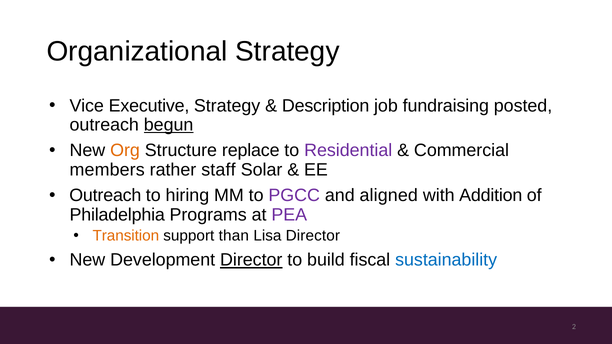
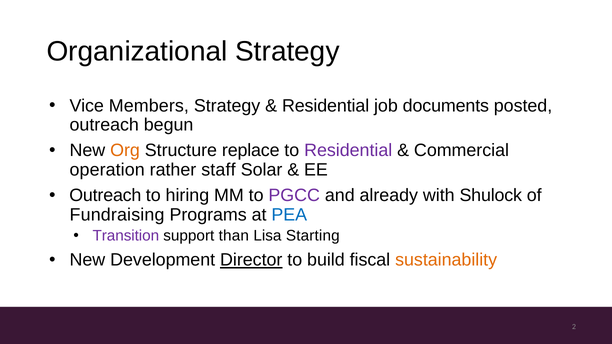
Executive: Executive -> Members
Description at (326, 106): Description -> Residential
fundraising: fundraising -> documents
begun underline: present -> none
members: members -> operation
aligned: aligned -> already
Addition: Addition -> Shulock
Philadelphia: Philadelphia -> Fundraising
PEA colour: purple -> blue
Transition colour: orange -> purple
Lisa Director: Director -> Starting
sustainability colour: blue -> orange
